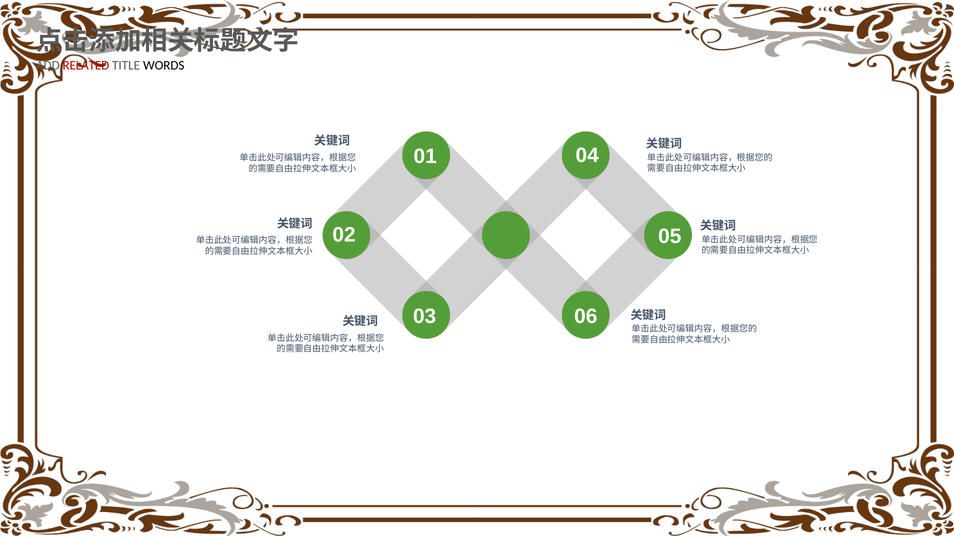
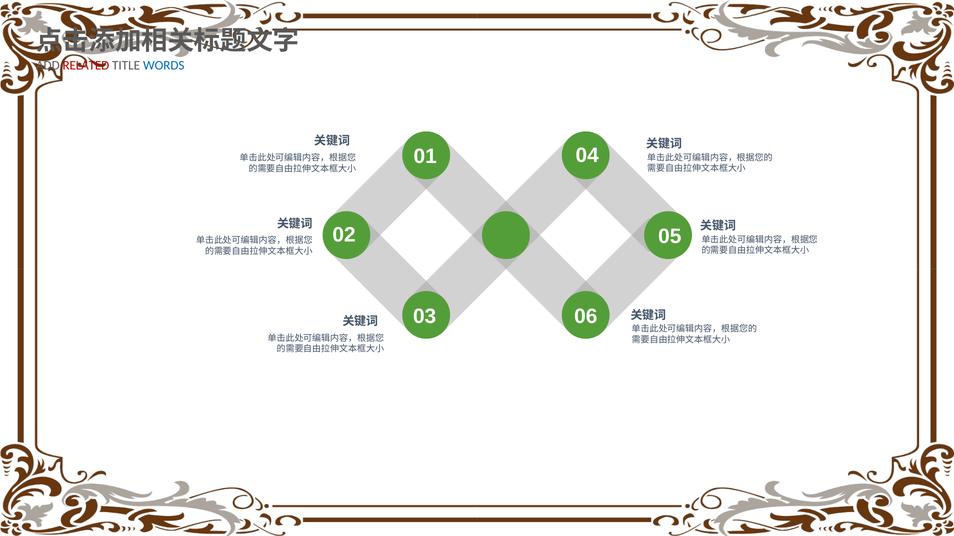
WORDS colour: black -> blue
